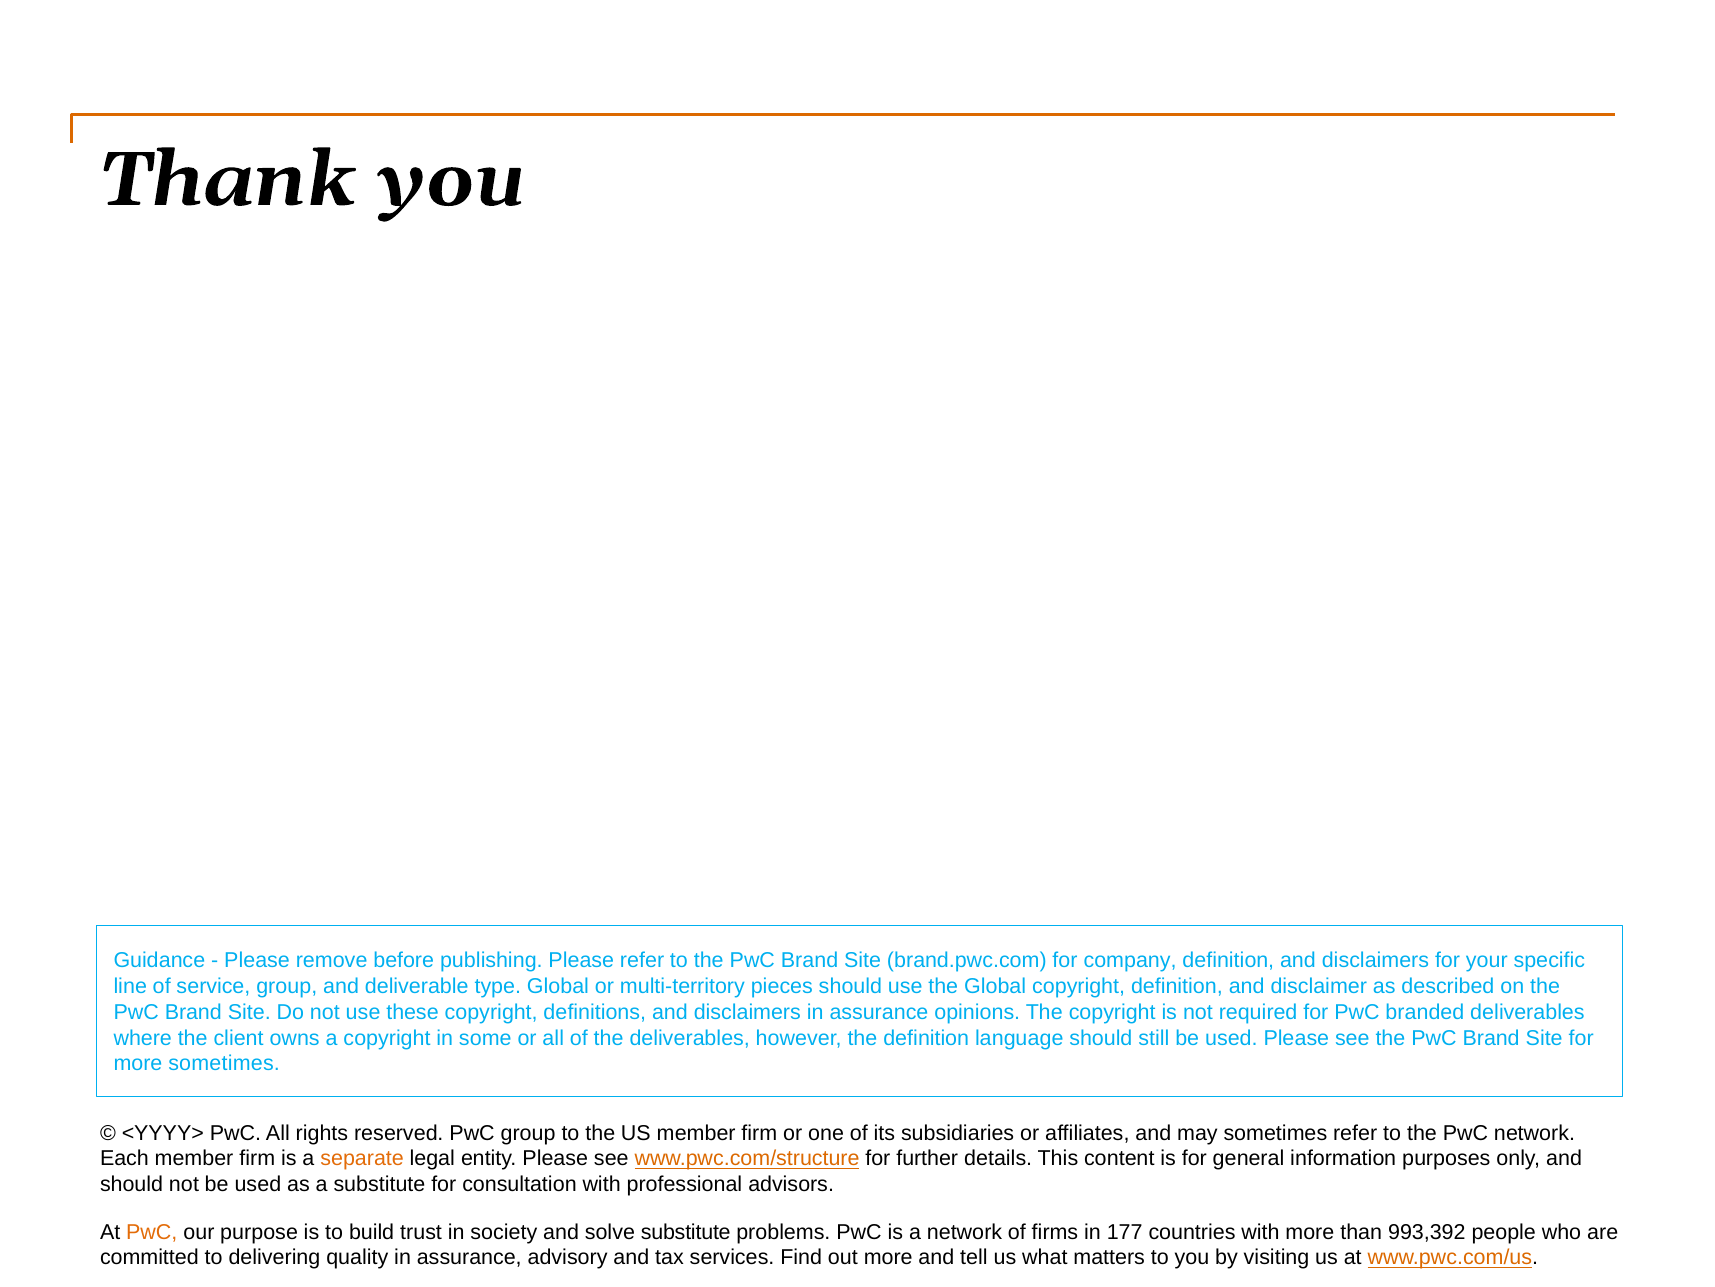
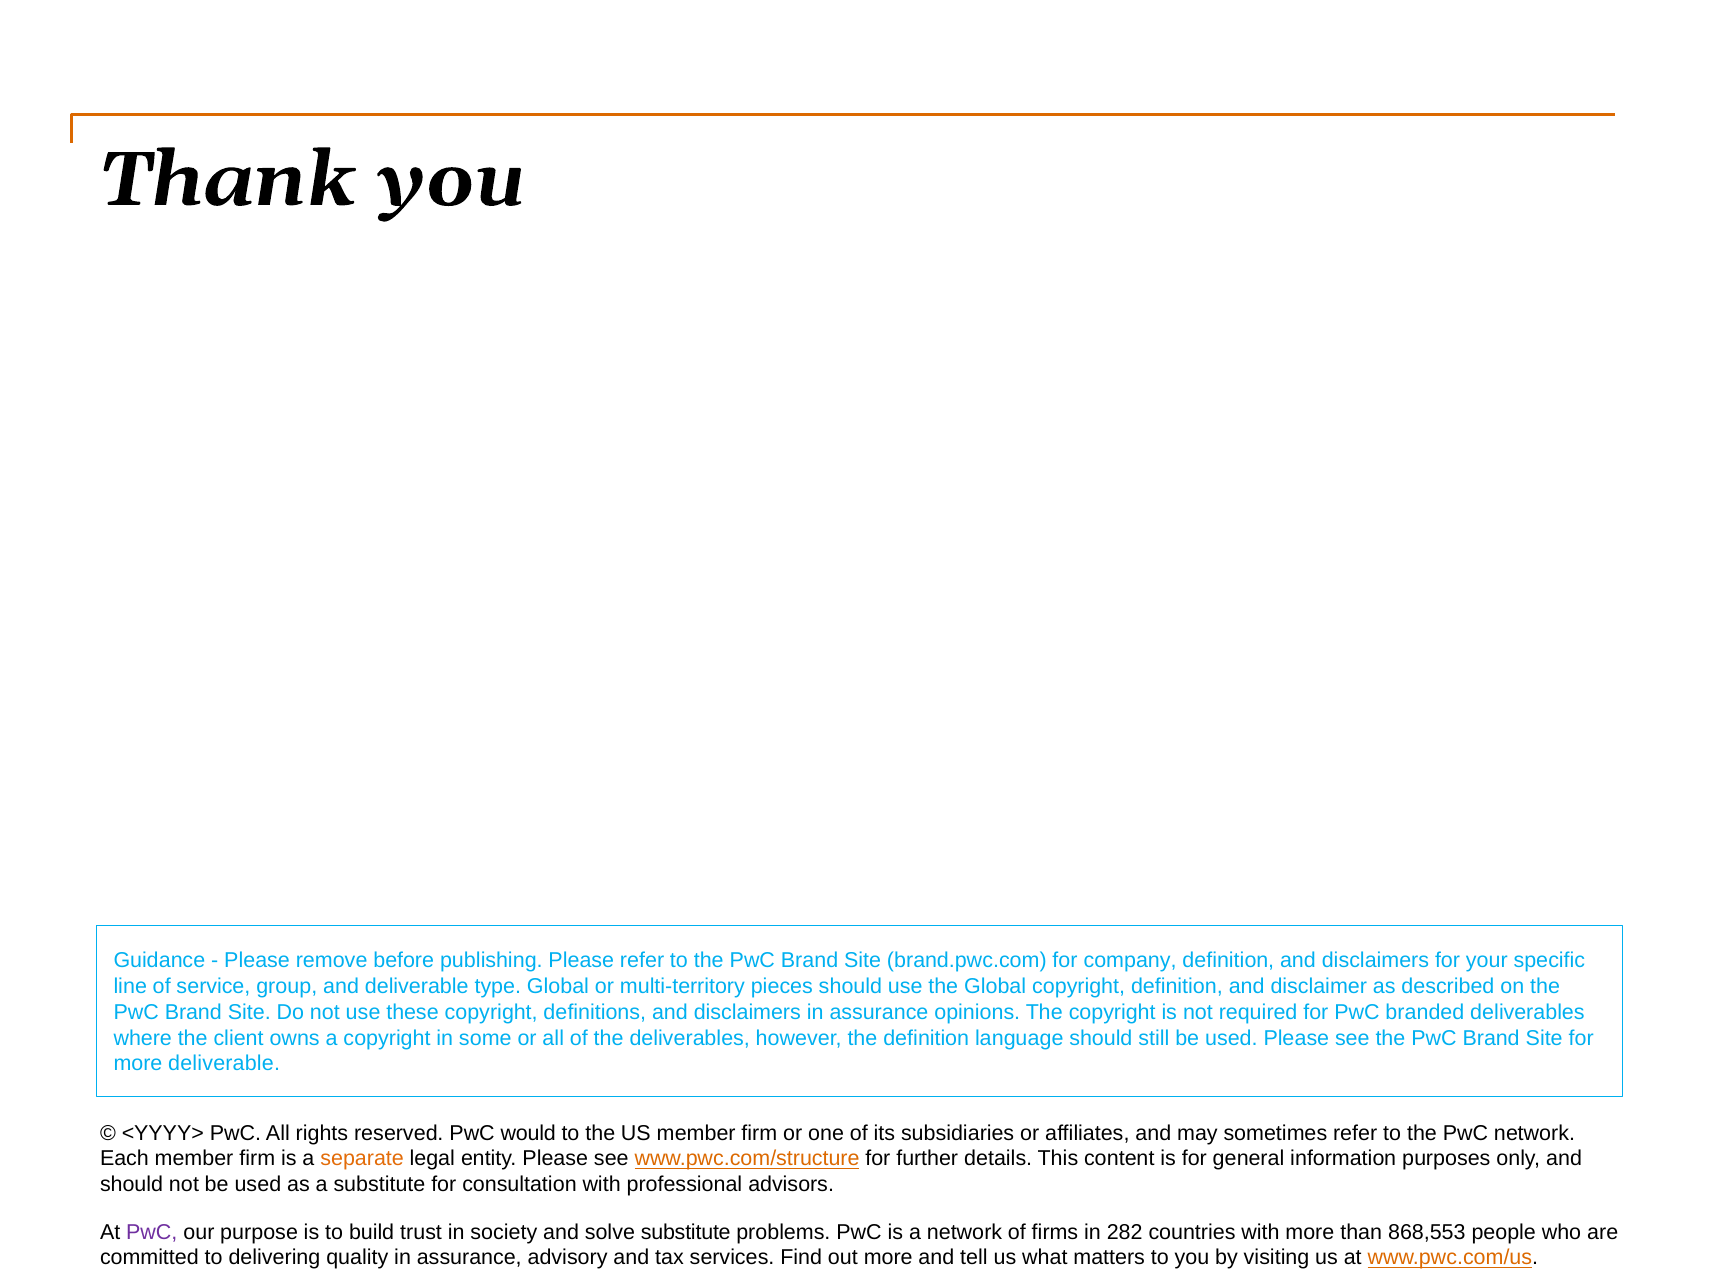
more sometimes: sometimes -> deliverable
PwC group: group -> would
PwC at (152, 1231) colour: orange -> purple
177: 177 -> 282
993,392: 993,392 -> 868,553
